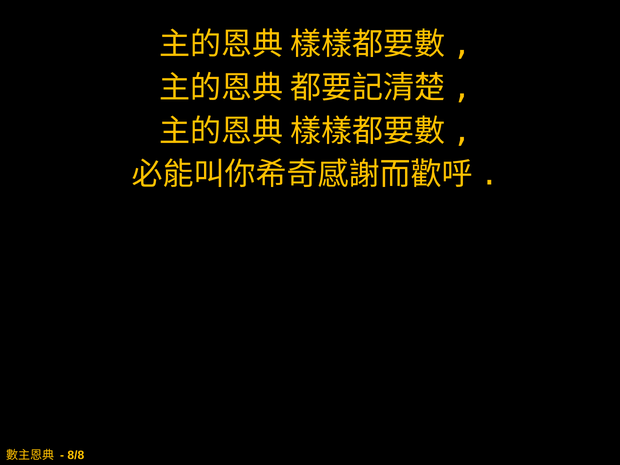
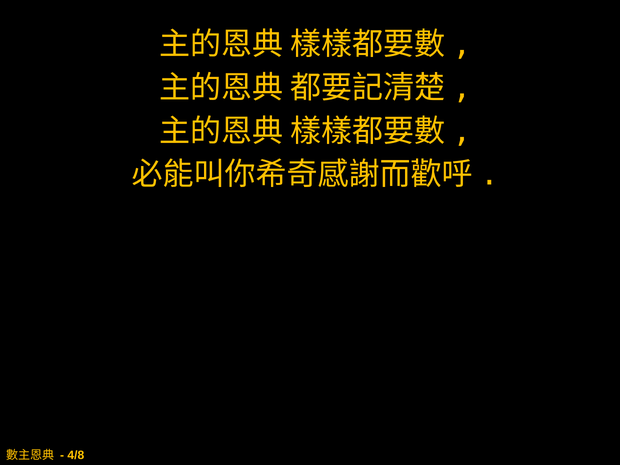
8/8: 8/8 -> 4/8
